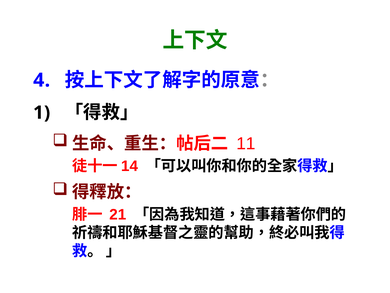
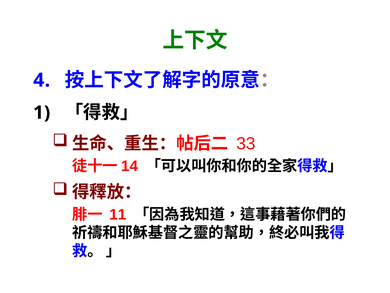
11: 11 -> 33
21: 21 -> 11
